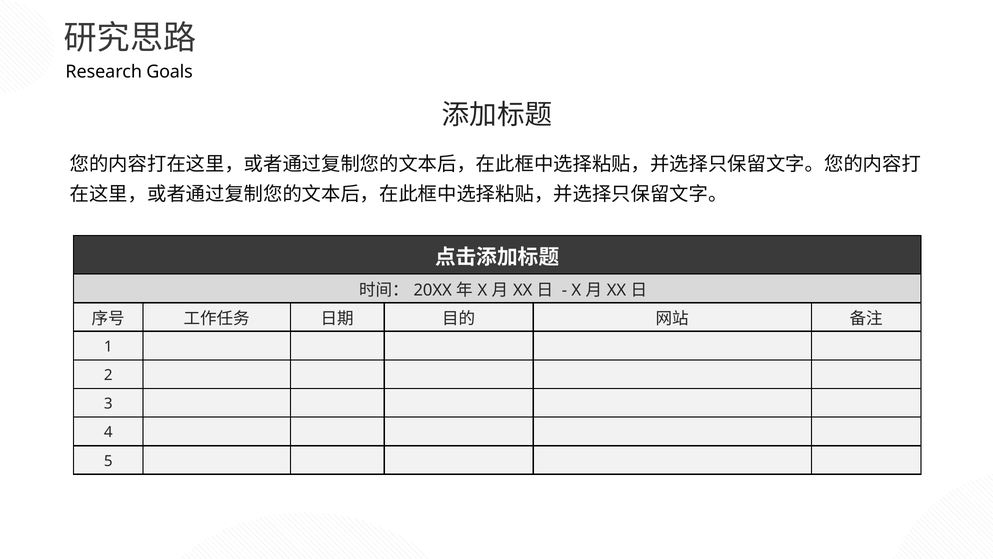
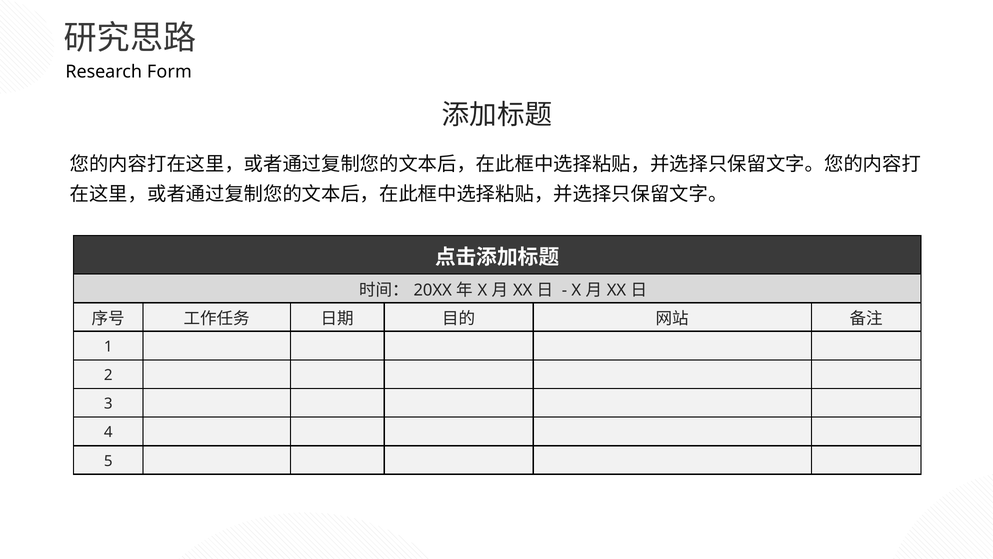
Goals: Goals -> Form
